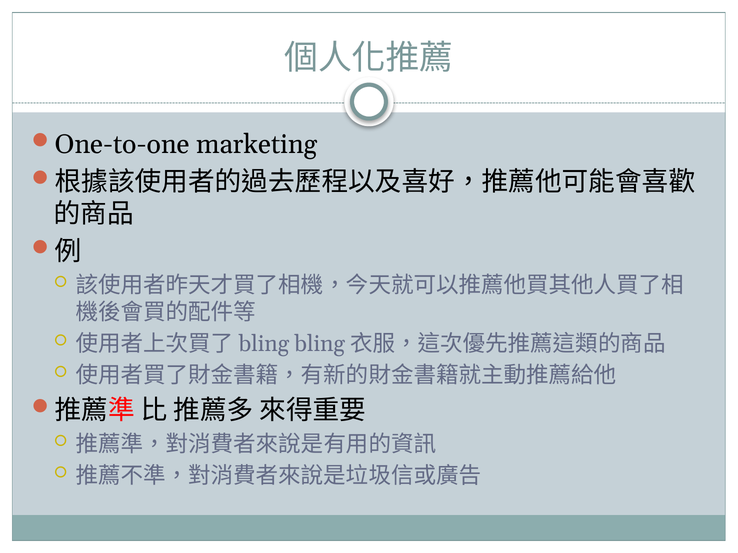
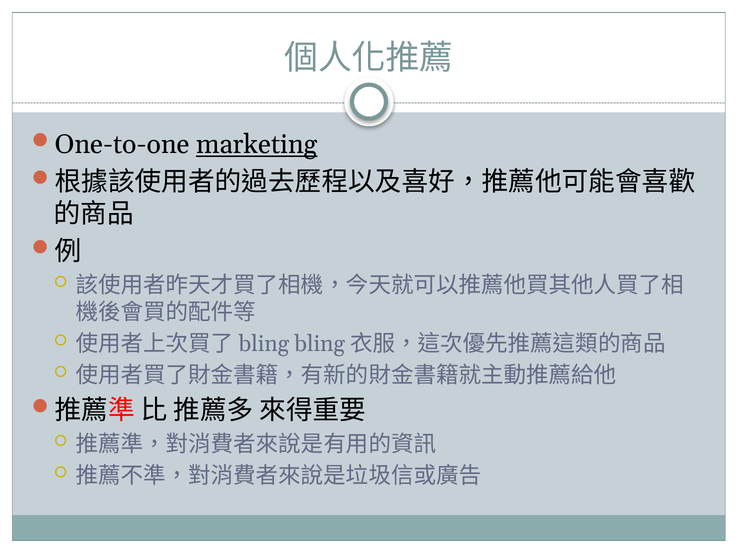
marketing underline: none -> present
